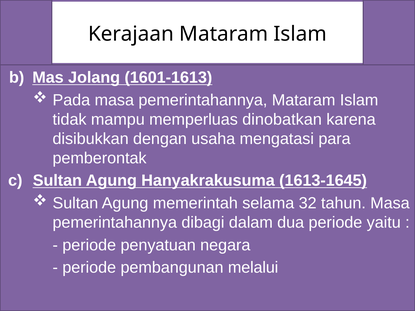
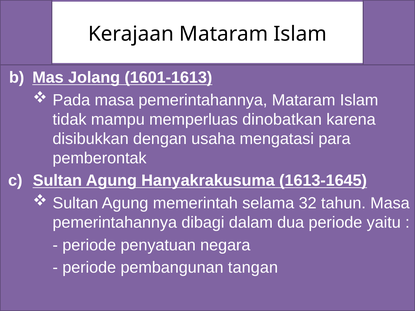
melalui: melalui -> tangan
